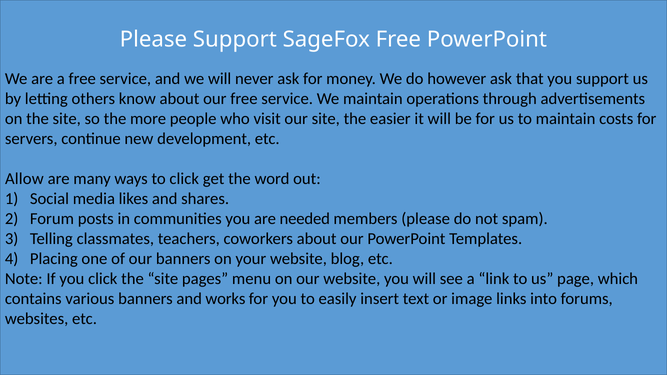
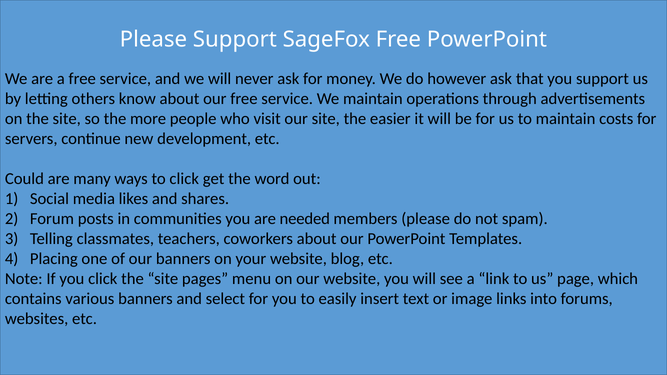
Allow: Allow -> Could
works: works -> select
